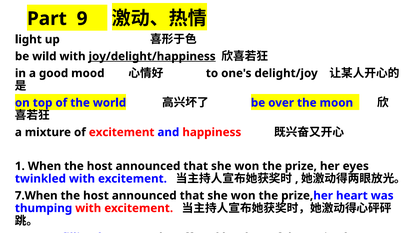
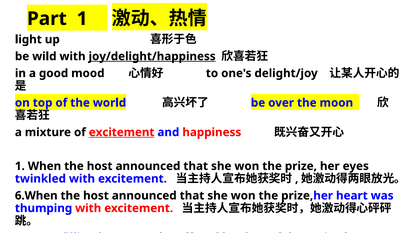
Part 9: 9 -> 1
excitement at (122, 132) underline: none -> present
7.When: 7.When -> 6.When
